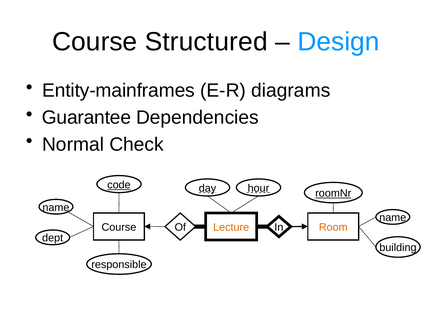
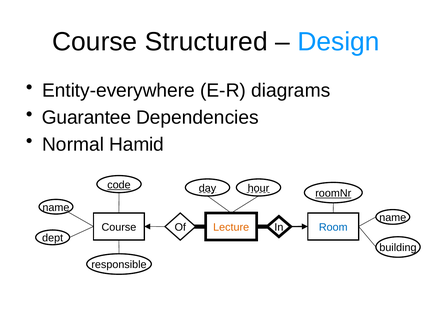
Entity-mainframes: Entity-mainframes -> Entity-everywhere
Check: Check -> Hamid
Room colour: orange -> blue
